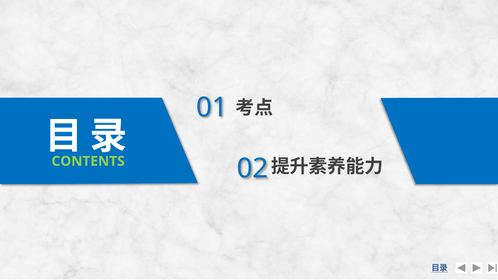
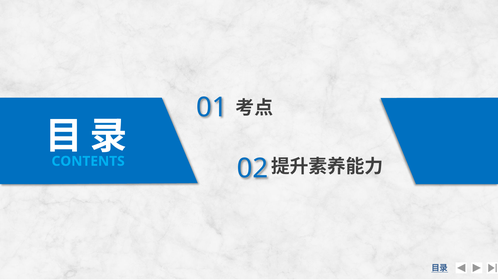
CONTENTS colour: light green -> light blue
